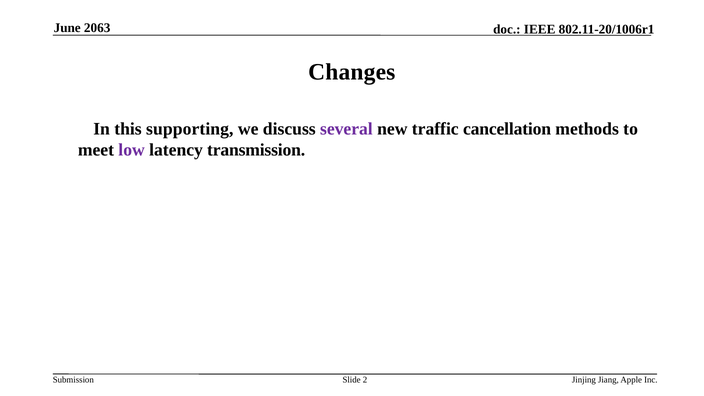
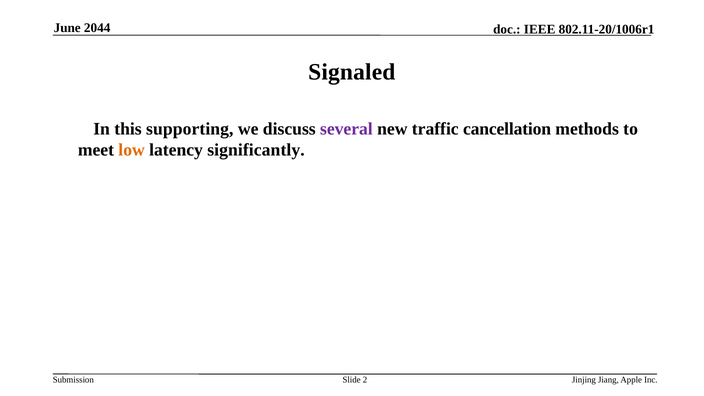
2063: 2063 -> 2044
Changes: Changes -> Signaled
low colour: purple -> orange
transmission: transmission -> significantly
